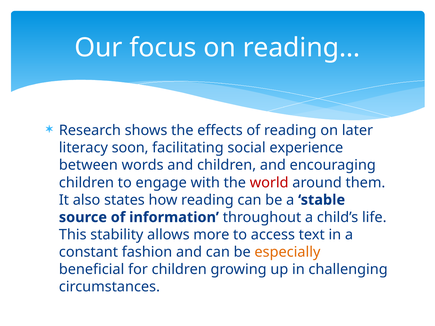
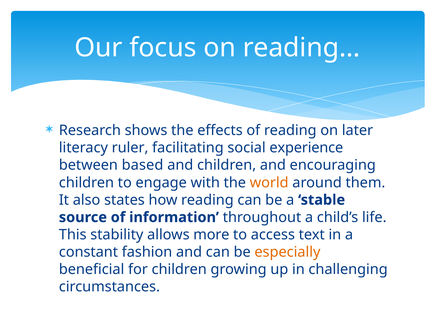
soon: soon -> ruler
words: words -> based
world colour: red -> orange
